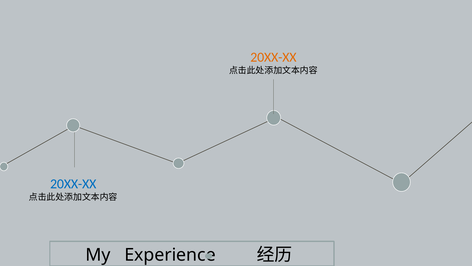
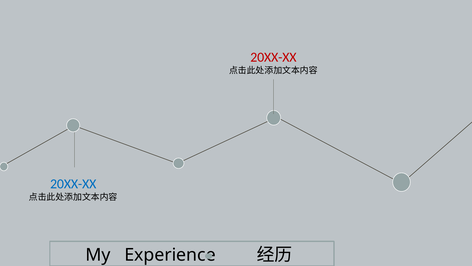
20XX-XX at (273, 57) colour: orange -> red
